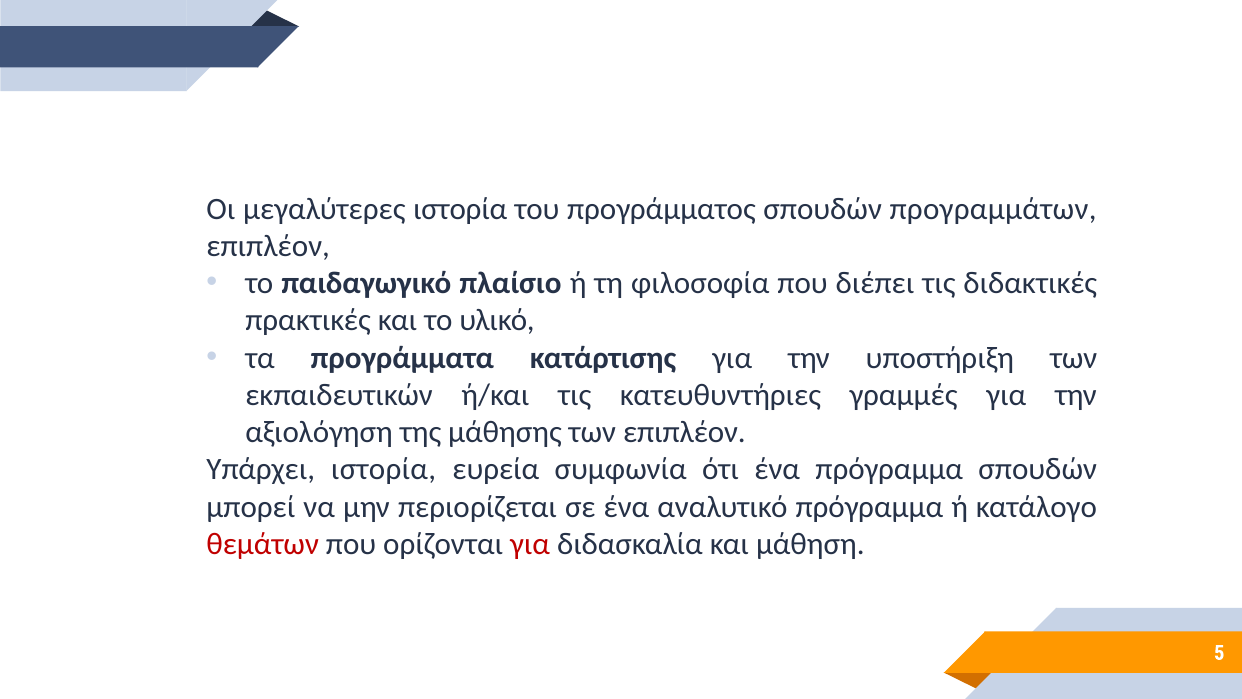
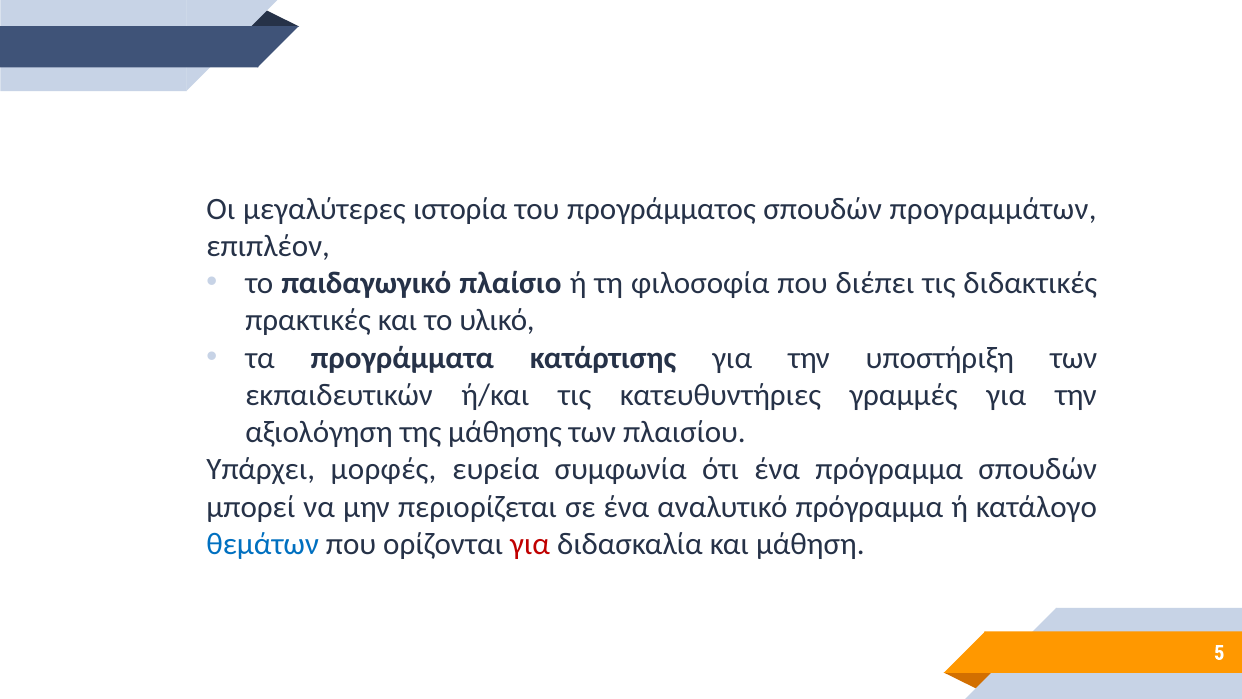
των επιπλέον: επιπλέον -> πλαισίου
Υπάρχει ιστορία: ιστορία -> μορφές
θεμάτων colour: red -> blue
